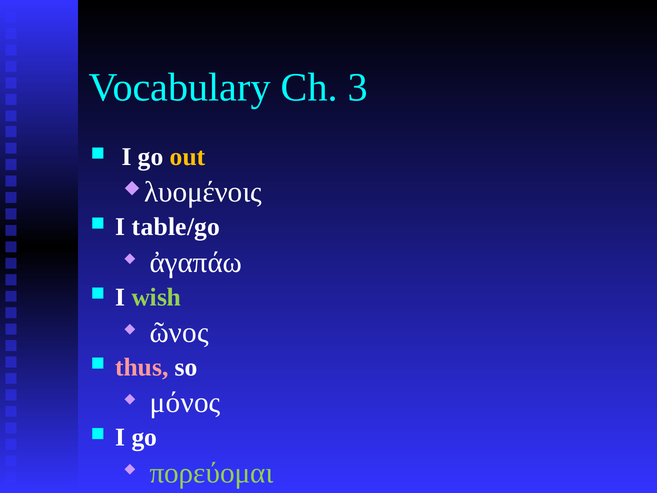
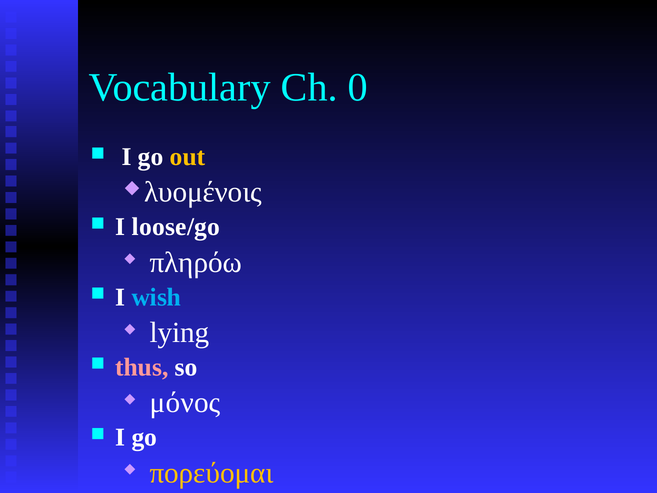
3: 3 -> 0
table/go: table/go -> loose/go
ἀγαπάω: ἀγαπάω -> πληρόω
wish colour: light green -> light blue
ῶνος: ῶνος -> lying
πορεύομαι colour: light green -> yellow
